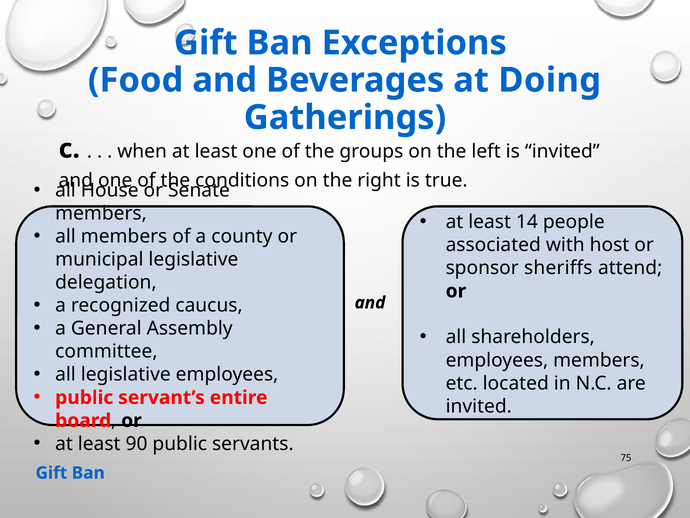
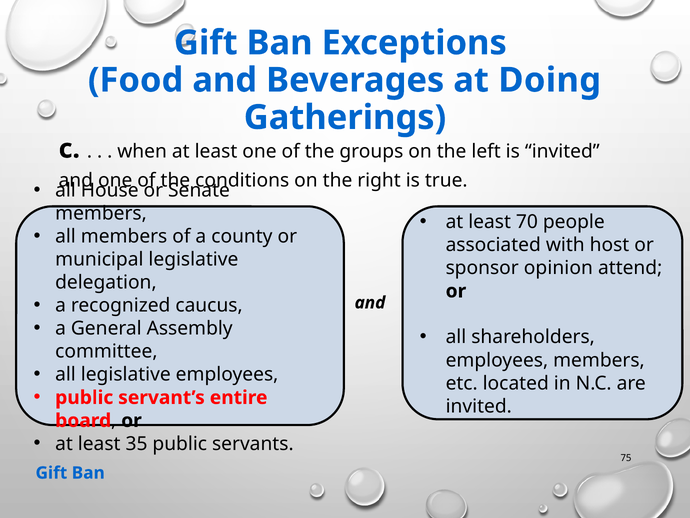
14: 14 -> 70
sheriffs: sheriffs -> opinion
90: 90 -> 35
